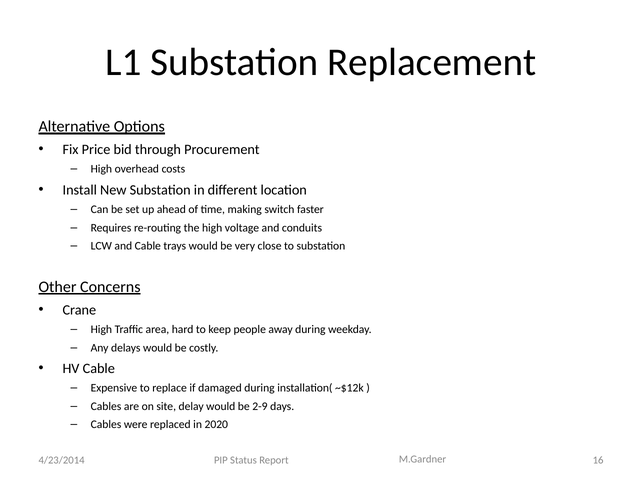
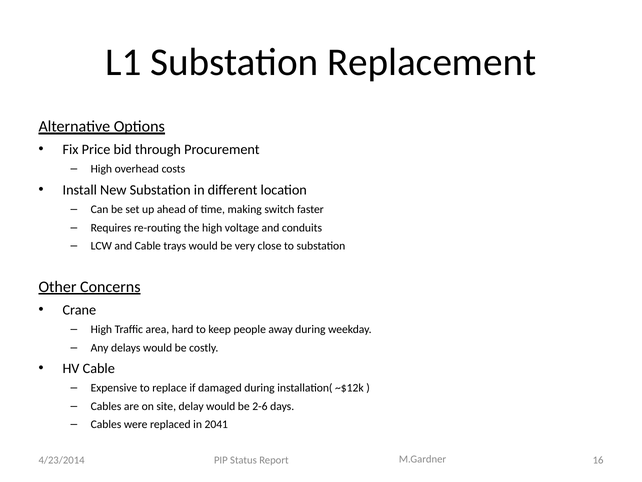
2-9: 2-9 -> 2-6
2020: 2020 -> 2041
